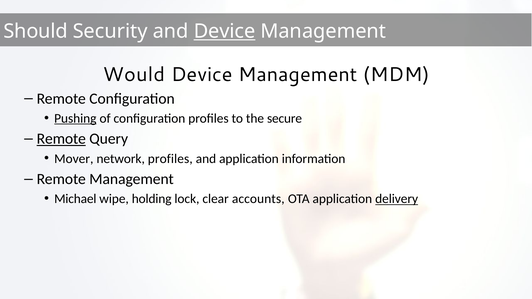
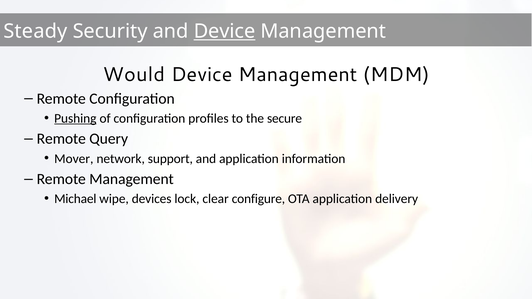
Should: Should -> Steady
Remote at (61, 139) underline: present -> none
network profiles: profiles -> support
holding: holding -> devices
accounts: accounts -> configure
delivery underline: present -> none
